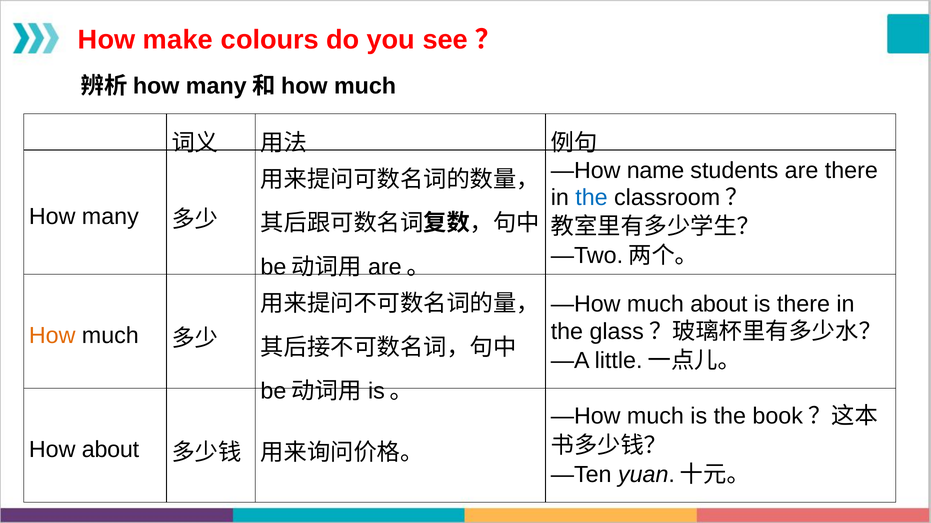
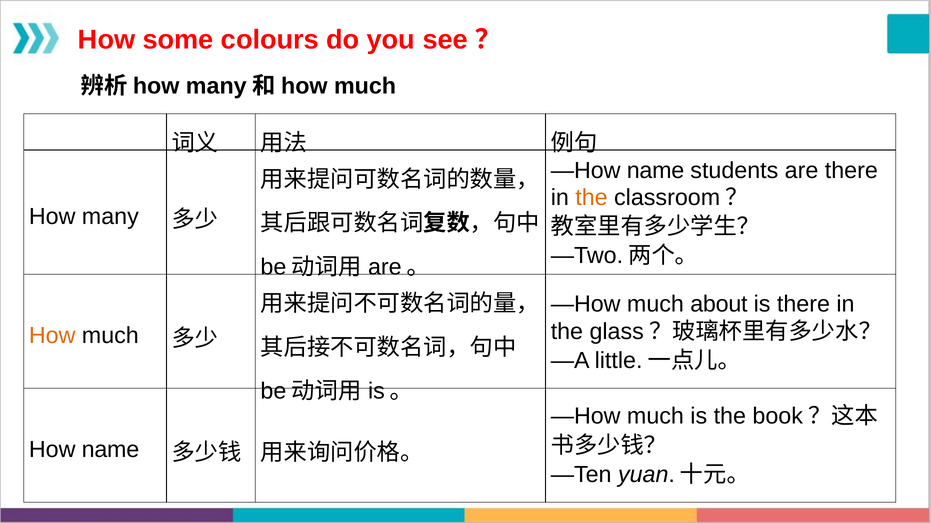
make: make -> some
the at (591, 198) colour: blue -> orange
How about: about -> name
